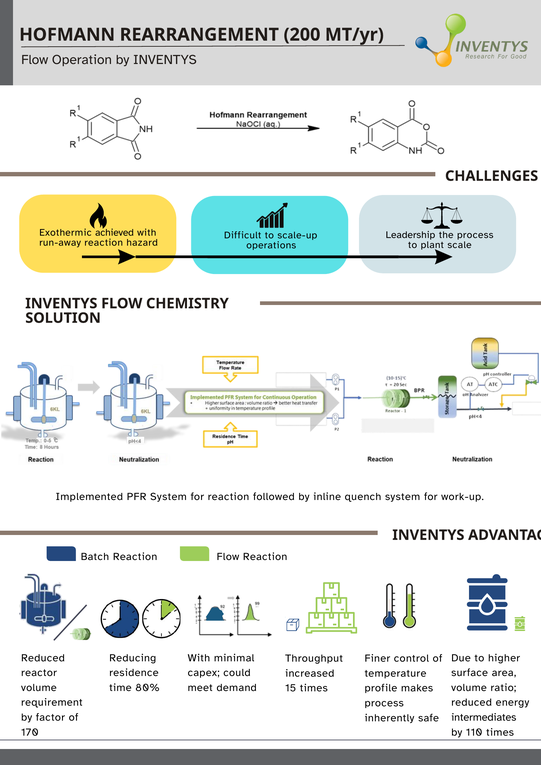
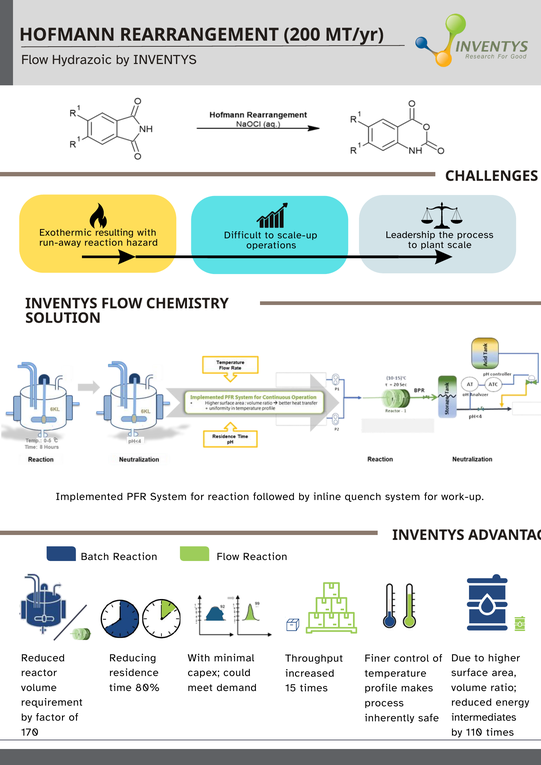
Operation: Operation -> Hydrazoic
achieved: achieved -> resulting
